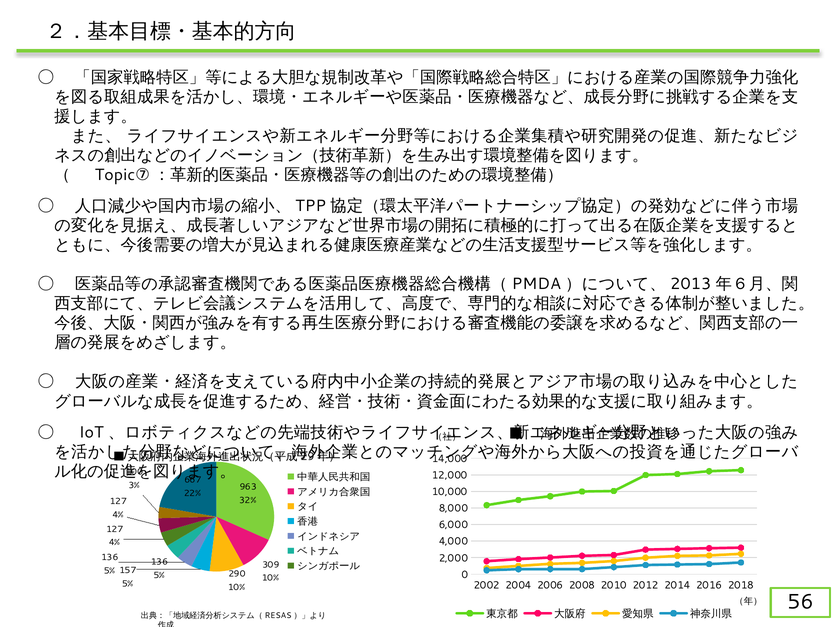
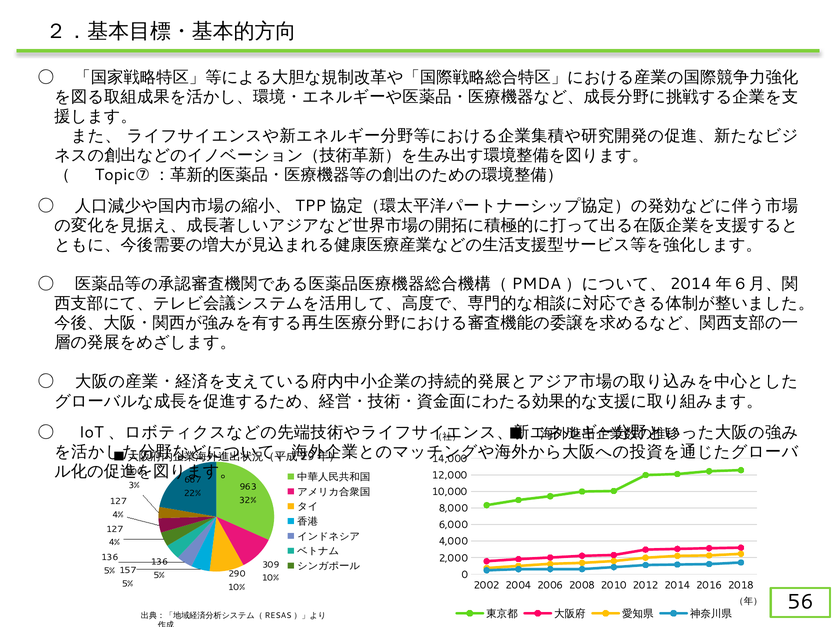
2013 at (691, 284): 2013 -> 2014
